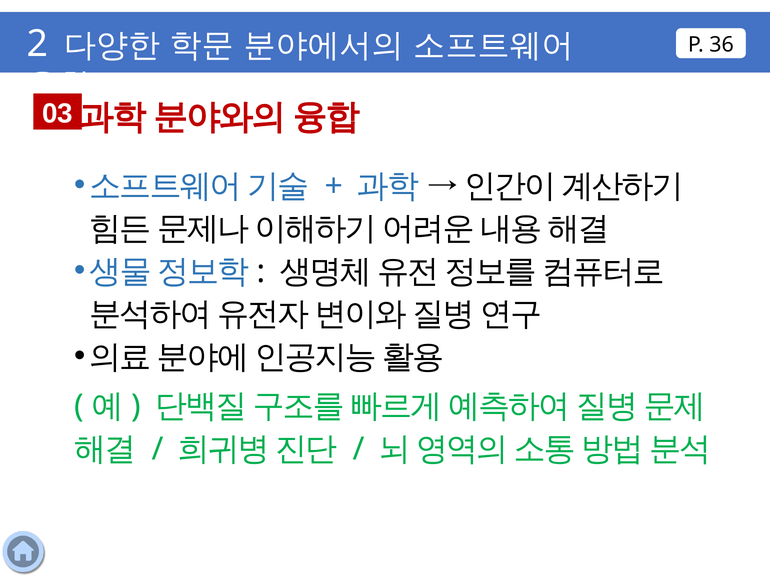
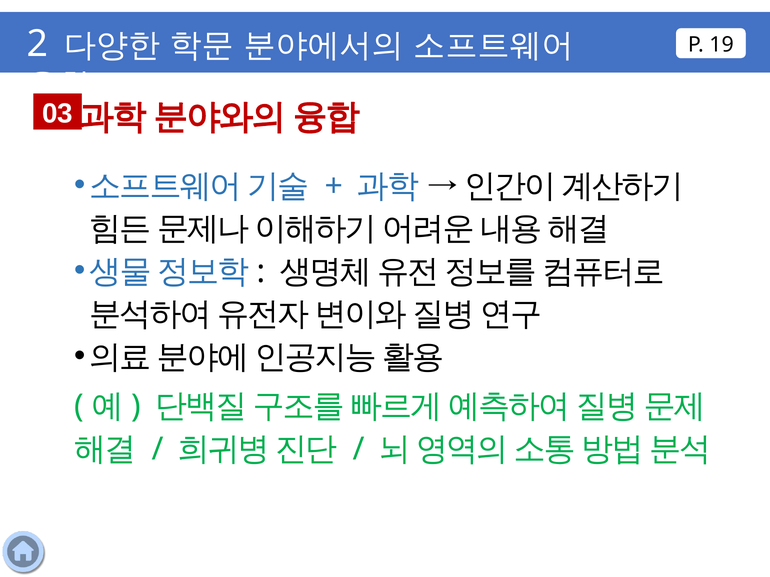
36: 36 -> 19
